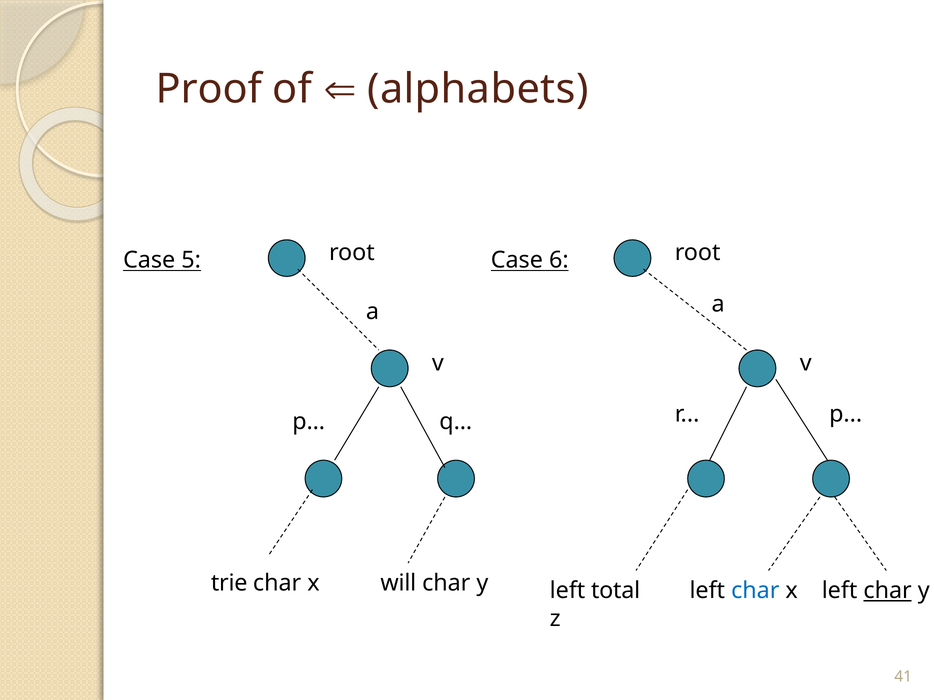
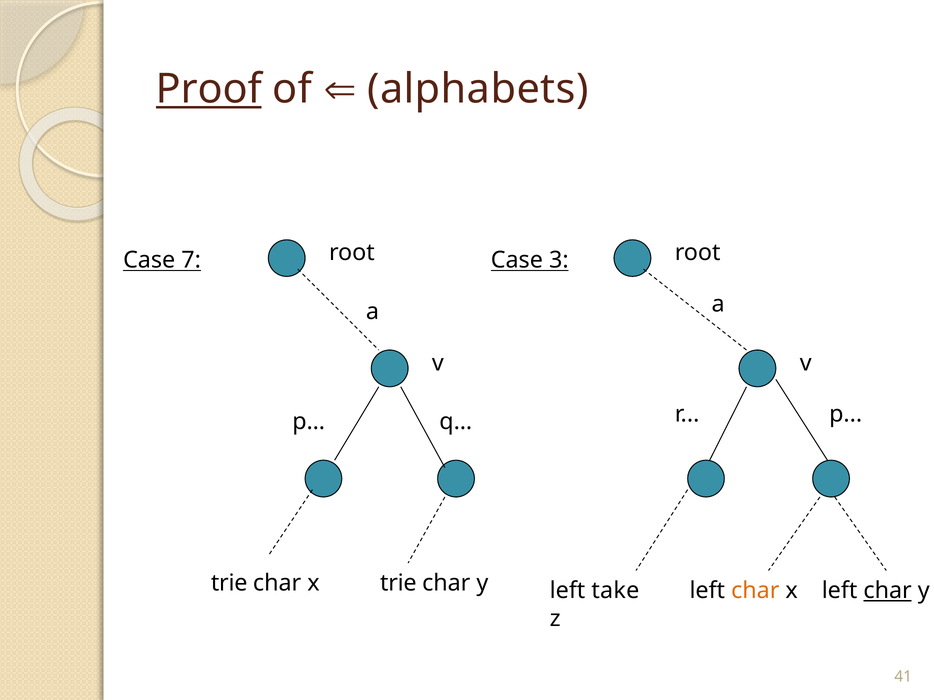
Proof underline: none -> present
5: 5 -> 7
6: 6 -> 3
x will: will -> trie
total: total -> take
char at (755, 591) colour: blue -> orange
